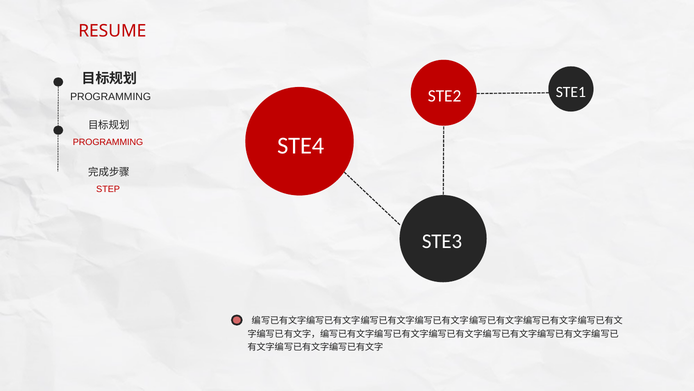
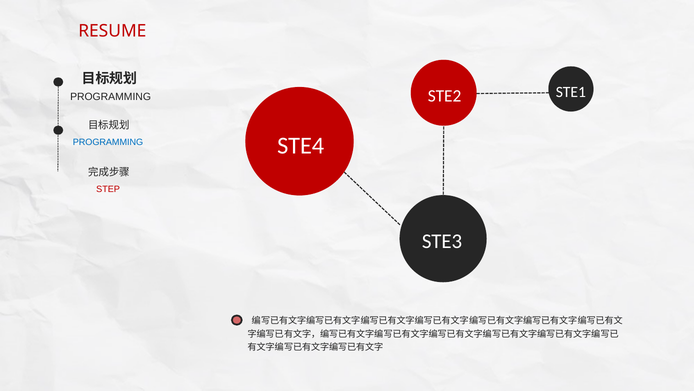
PROGRAMMING at (108, 142) colour: red -> blue
